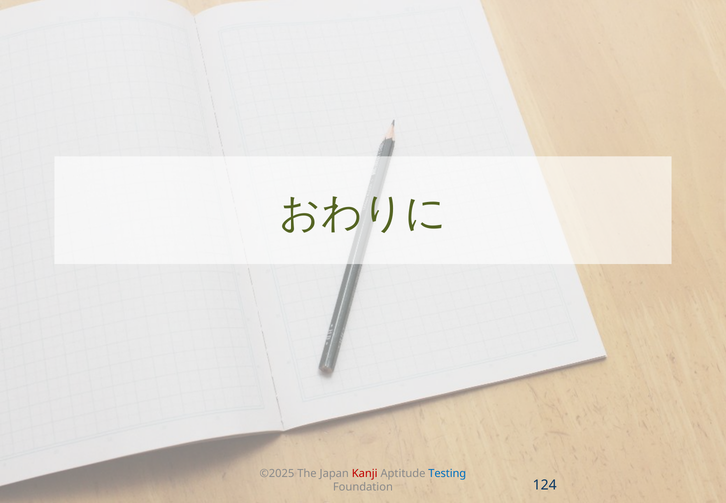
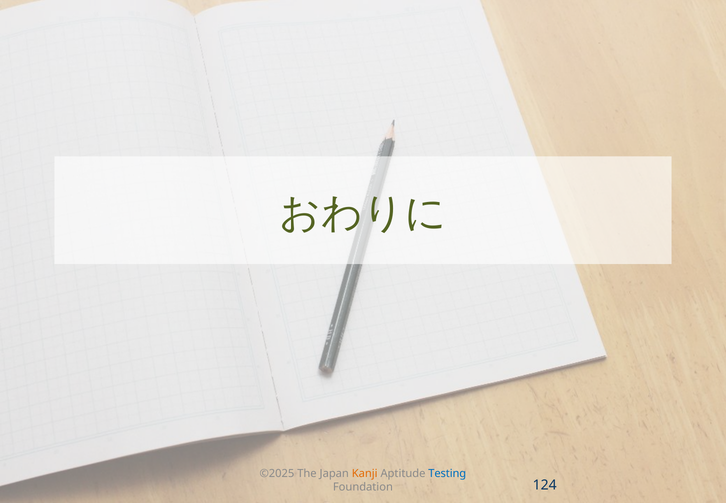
Kanji colour: red -> orange
